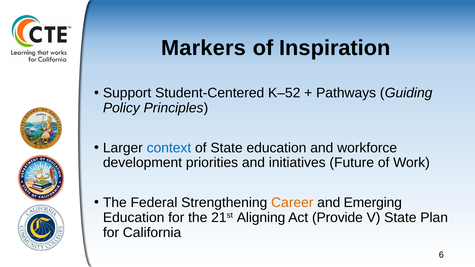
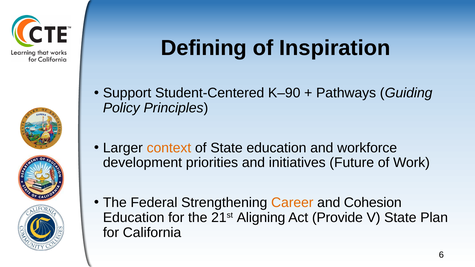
Markers: Markers -> Defining
K–52: K–52 -> K–90
context colour: blue -> orange
Emerging: Emerging -> Cohesion
